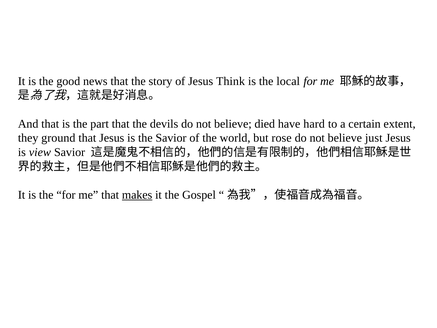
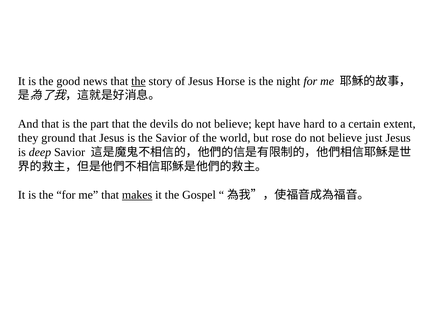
the at (138, 81) underline: none -> present
Think: Think -> Horse
local: local -> night
died: died -> kept
view: view -> deep
